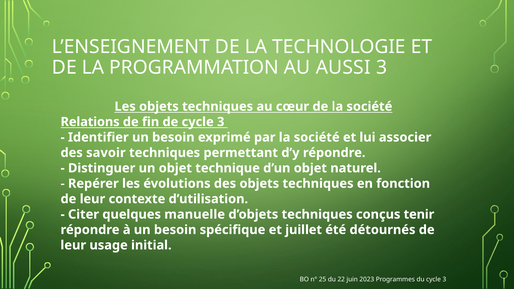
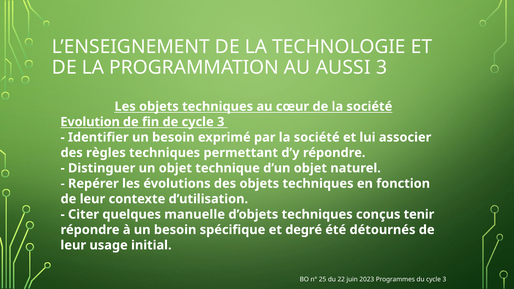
Relations: Relations -> Evolution
savoir: savoir -> règles
juillet: juillet -> degré
